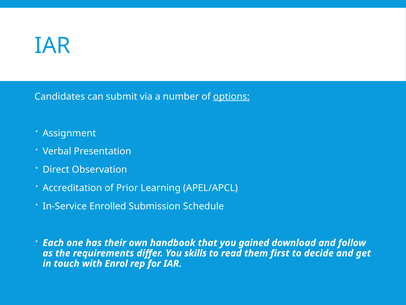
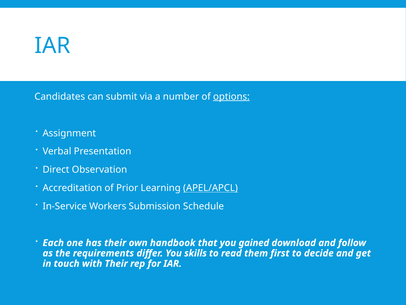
APEL/APCL underline: none -> present
Enrolled: Enrolled -> Workers
with Enrol: Enrol -> Their
